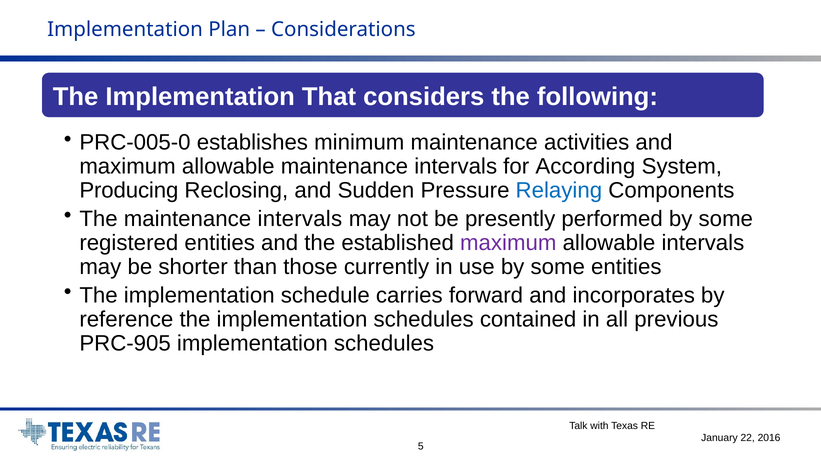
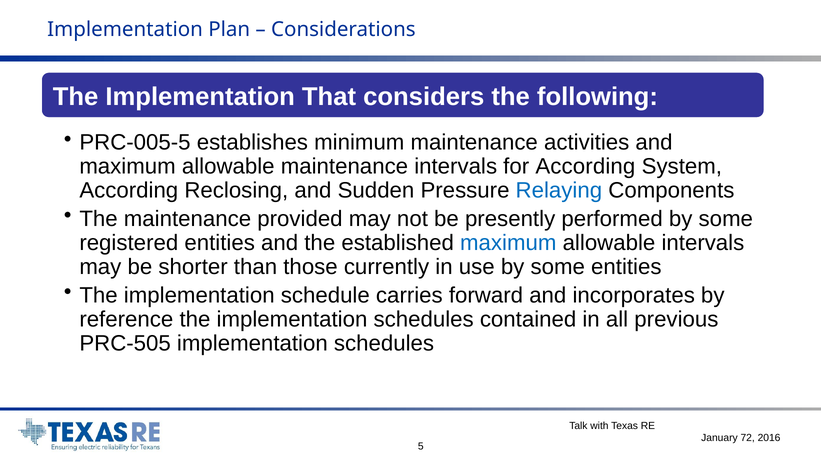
PRC‐005‐0: PRC‐005‐0 -> PRC‐005‐5
Producing at (129, 190): Producing -> According
The maintenance intervals: intervals -> provided
maximum at (508, 243) colour: purple -> blue
PRC-905: PRC-905 -> PRC-505
22: 22 -> 72
